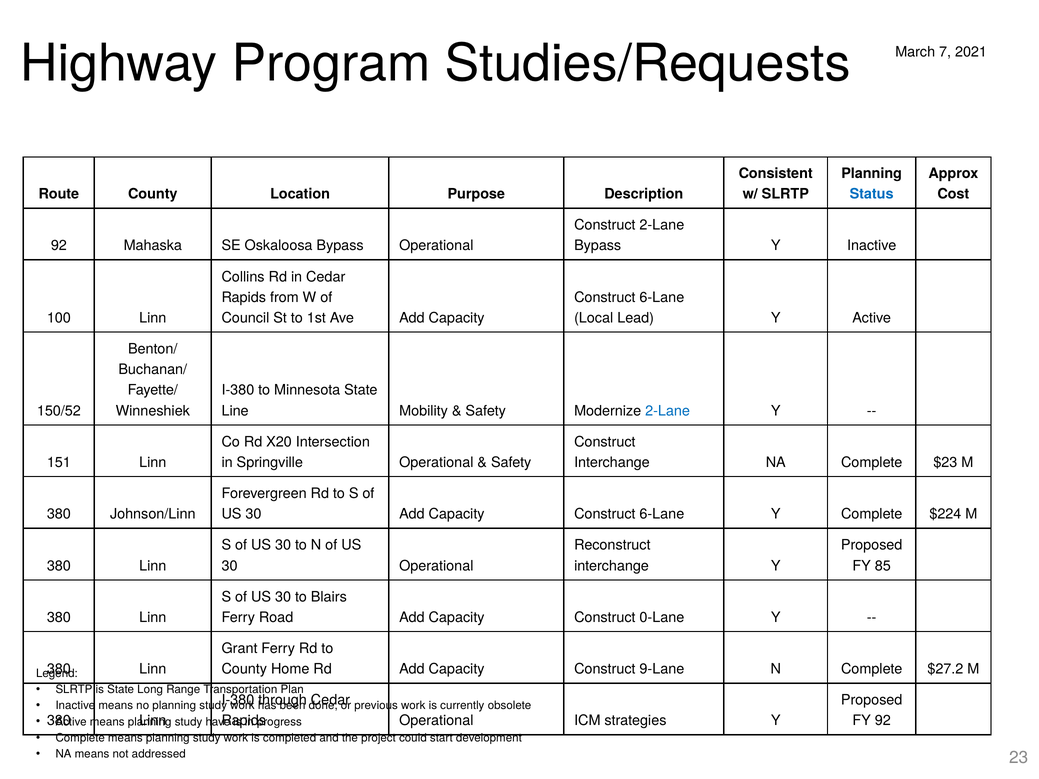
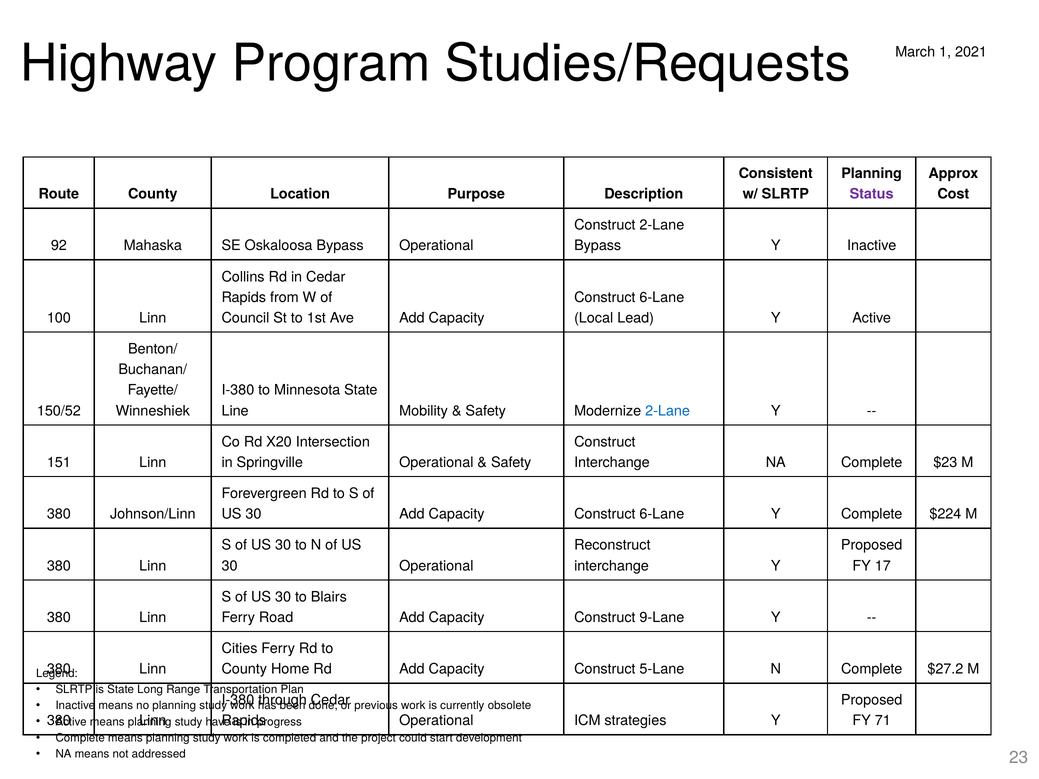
7: 7 -> 1
Status colour: blue -> purple
85: 85 -> 17
0-Lane: 0-Lane -> 9-Lane
Grant: Grant -> Cities
9-Lane: 9-Lane -> 5-Lane
FY 92: 92 -> 71
